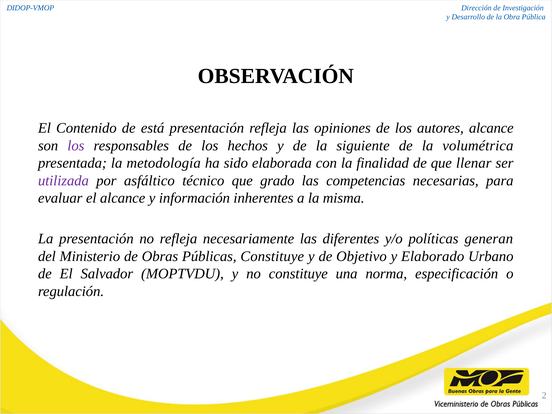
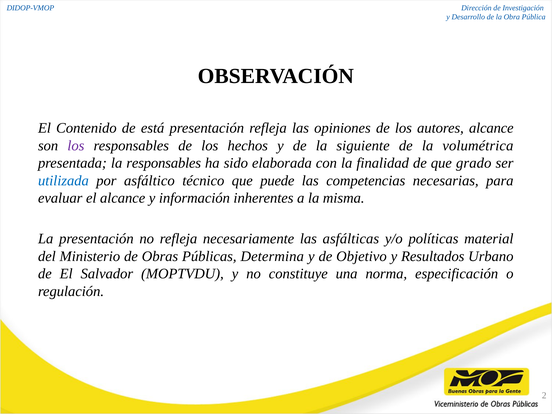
la metodología: metodología -> responsables
llenar: llenar -> grado
utilizada colour: purple -> blue
grado: grado -> puede
diferentes: diferentes -> asfálticas
generan: generan -> material
Públicas Constituye: Constituye -> Determina
Elaborado: Elaborado -> Resultados
